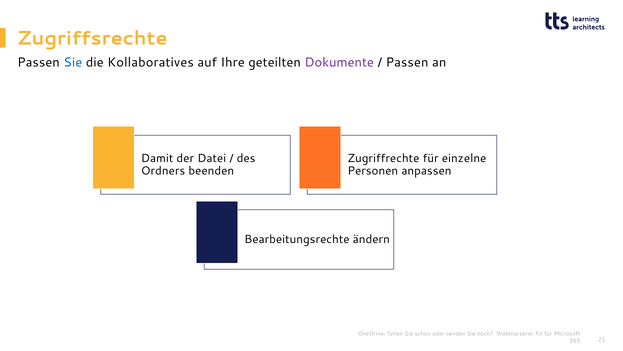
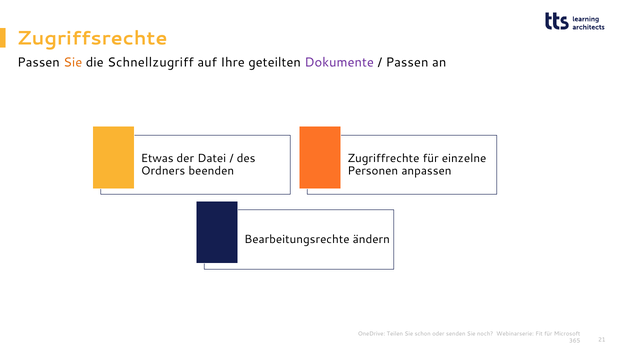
Sie at (73, 62) colour: blue -> orange
Kollaboratives: Kollaboratives -> Schnellzugriff
Damit: Damit -> Etwas
